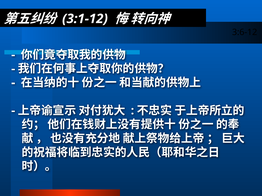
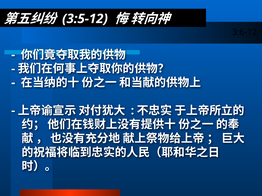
3:1-12: 3:1-12 -> 3:5-12
